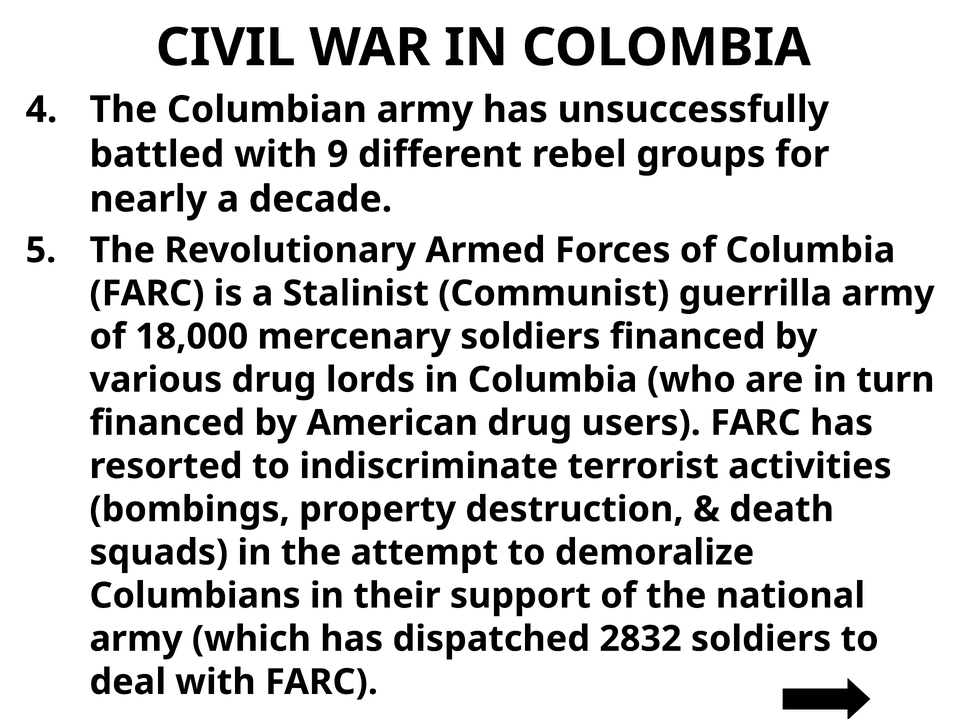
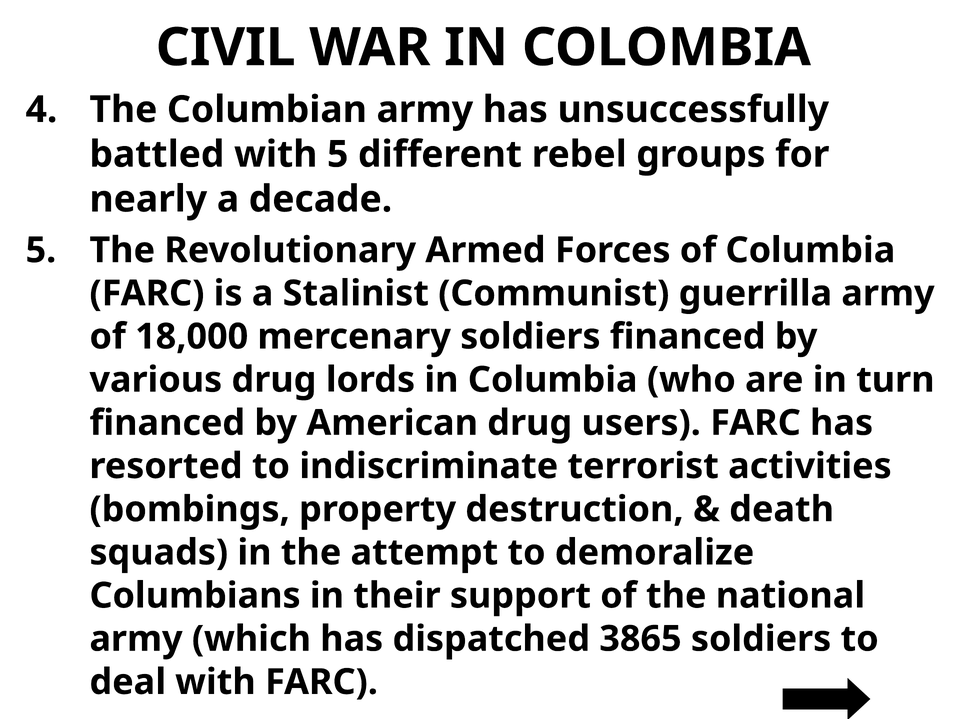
with 9: 9 -> 5
2832: 2832 -> 3865
